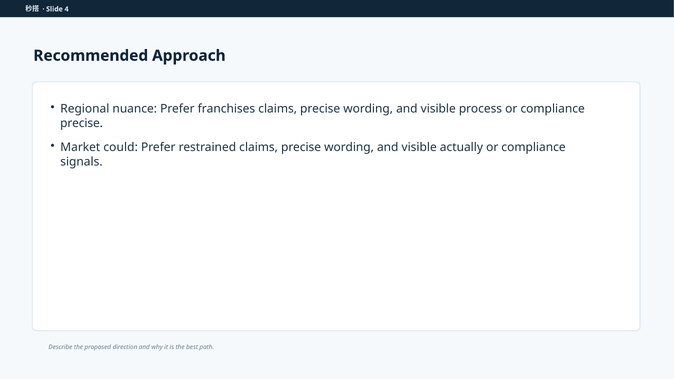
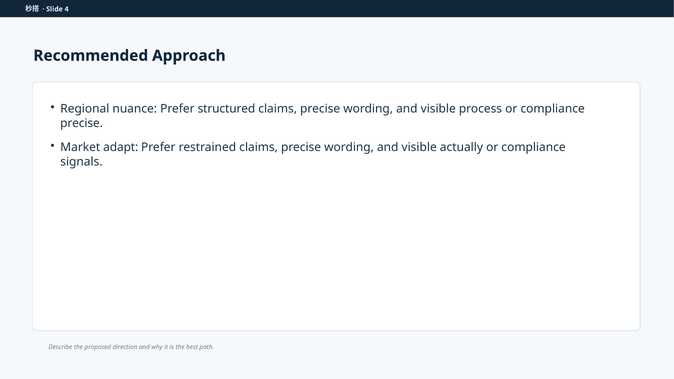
franchises: franchises -> structured
could: could -> adapt
